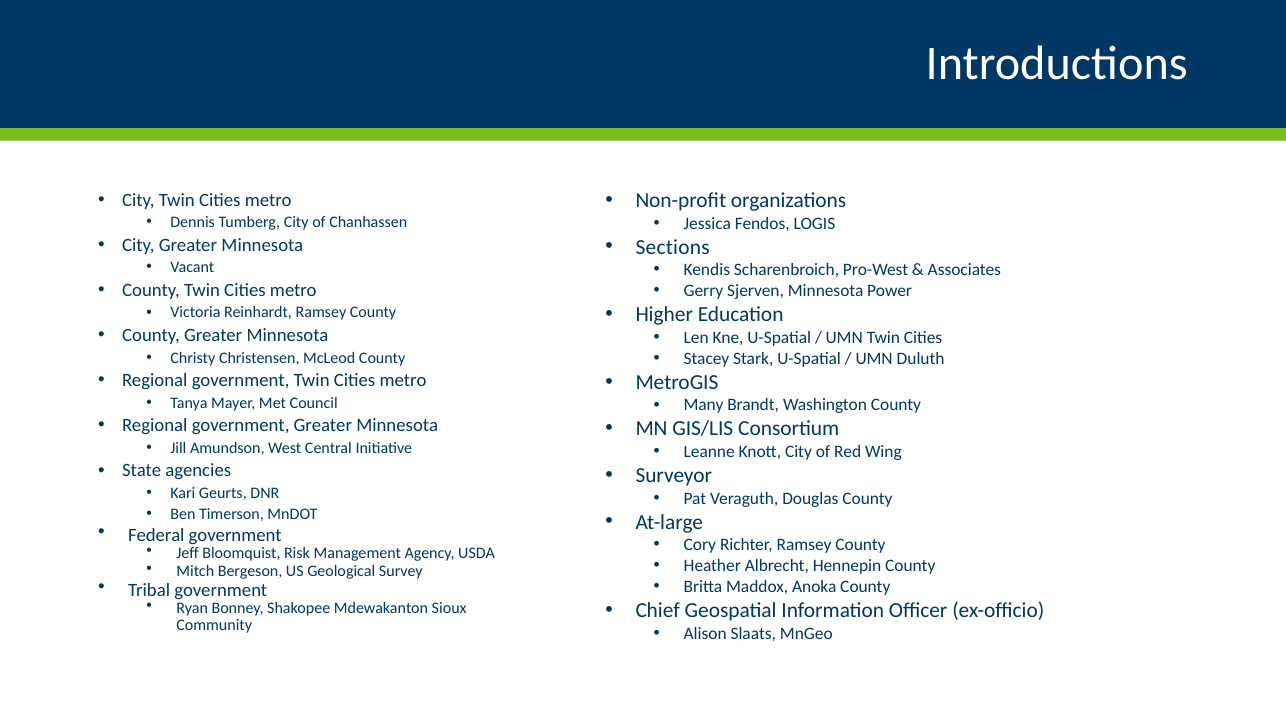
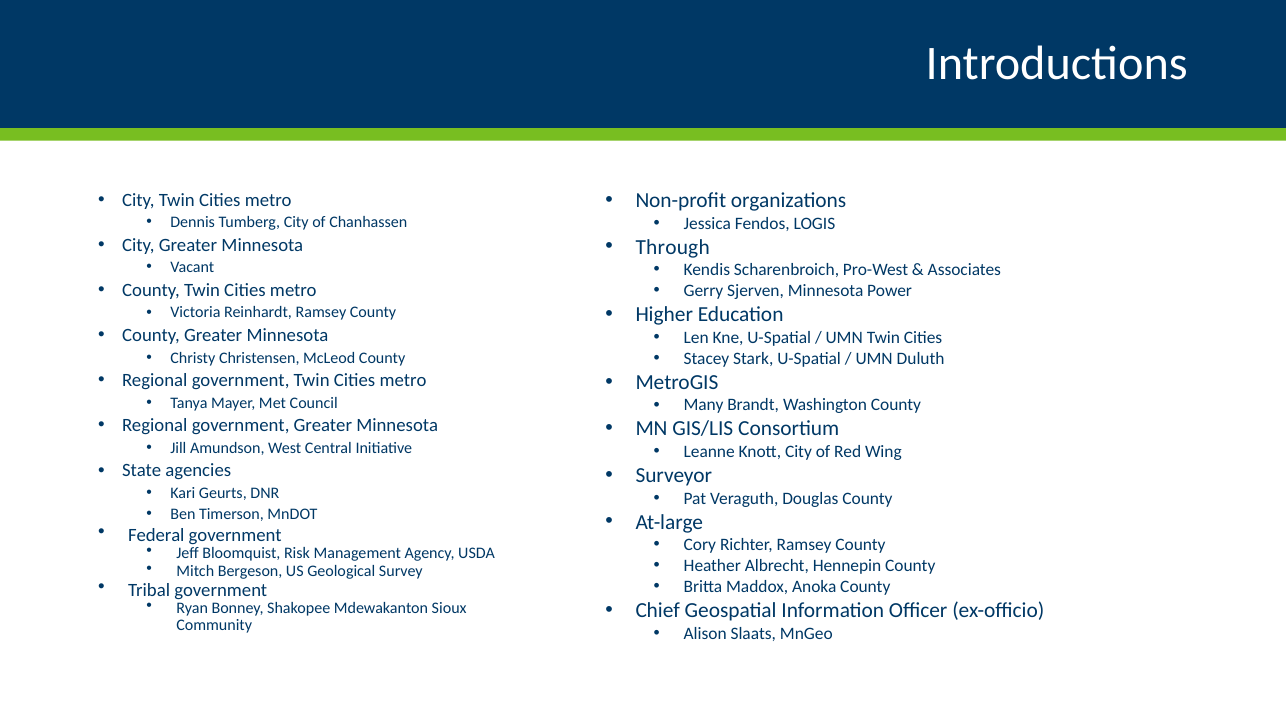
Sections: Sections -> Through
